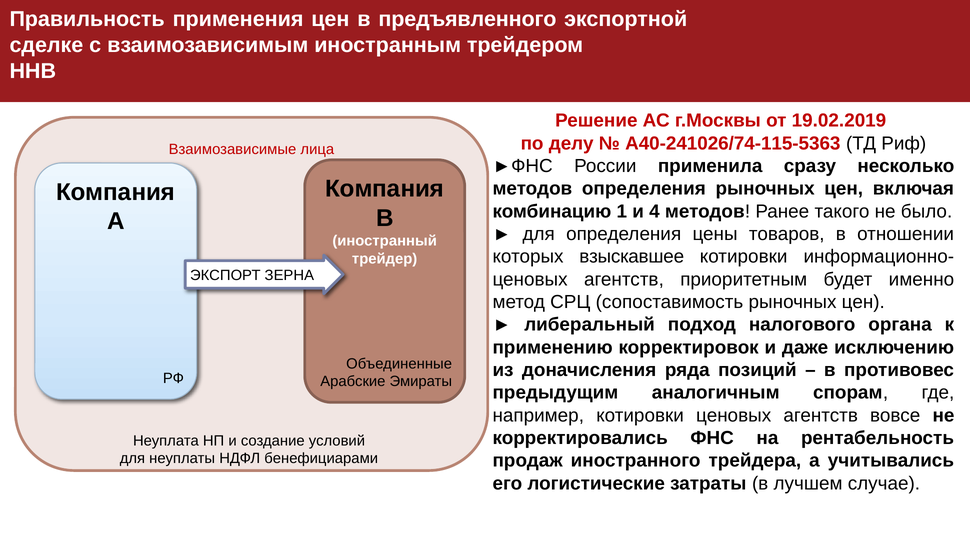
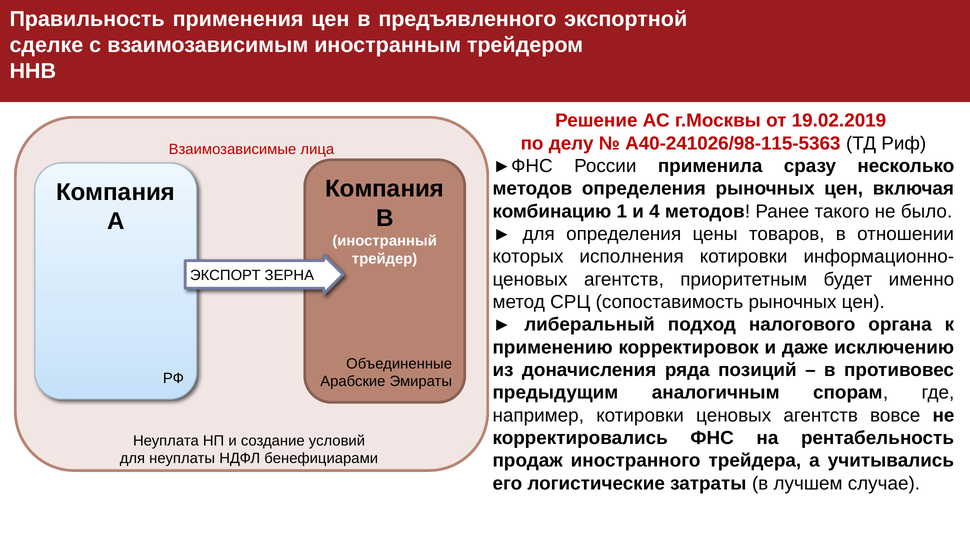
А40-241026/74-115-5363: А40-241026/74-115-5363 -> А40-241026/98-115-5363
взыскавшее: взыскавшее -> исполнения
